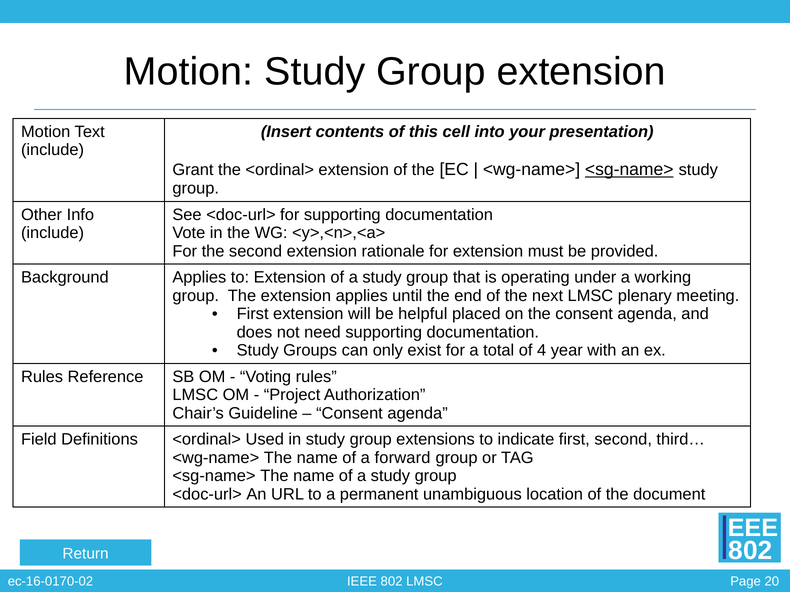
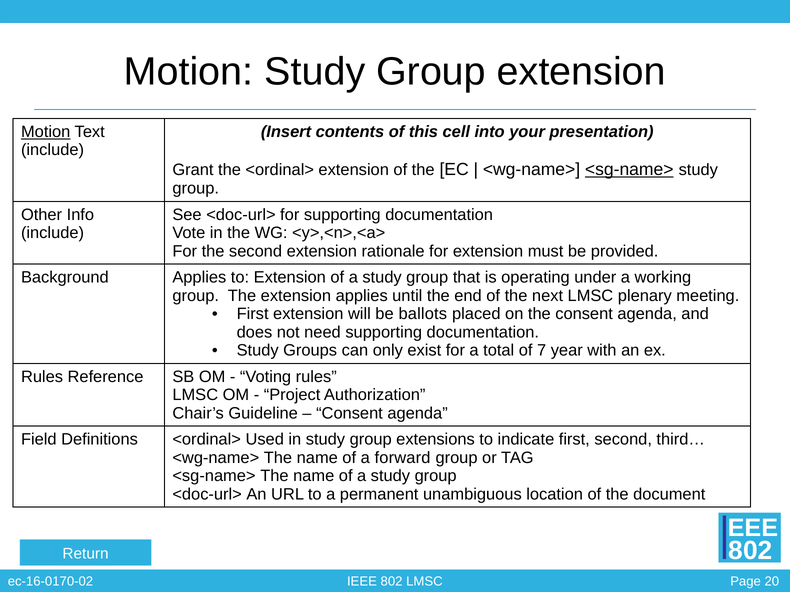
Motion at (46, 132) underline: none -> present
helpful: helpful -> ballots
4: 4 -> 7
